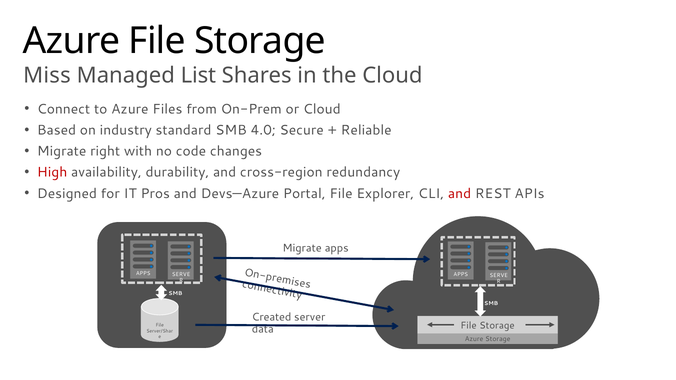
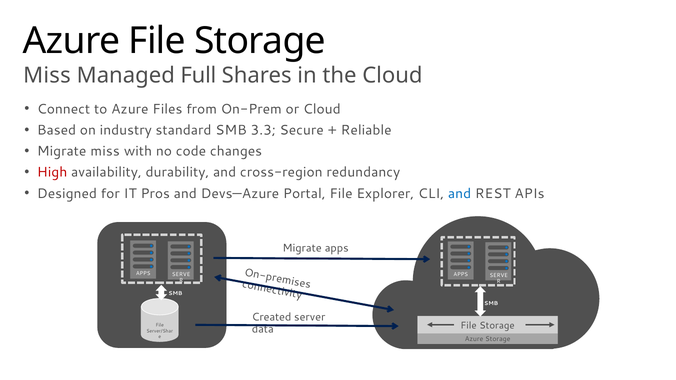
List: List -> Full
4.0: 4.0 -> 3.3
Migrate right: right -> miss
and at (460, 194) colour: red -> blue
